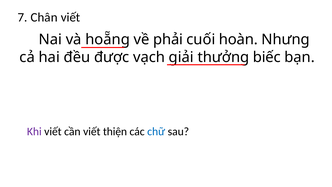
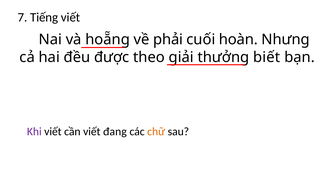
Chân: Chân -> Tiếng
vạch: vạch -> theo
biếc: biếc -> biết
thiện: thiện -> đang
chữ colour: blue -> orange
